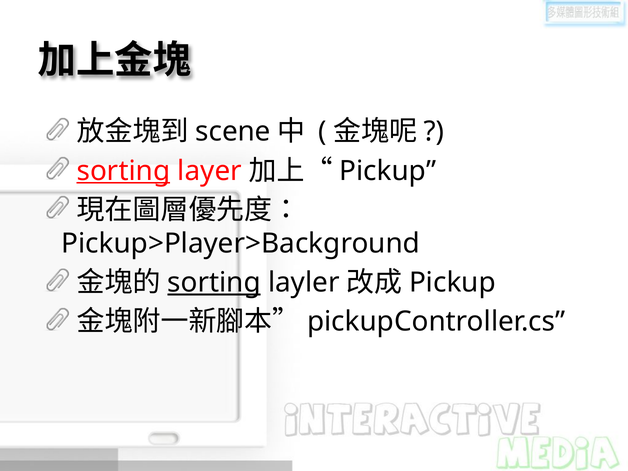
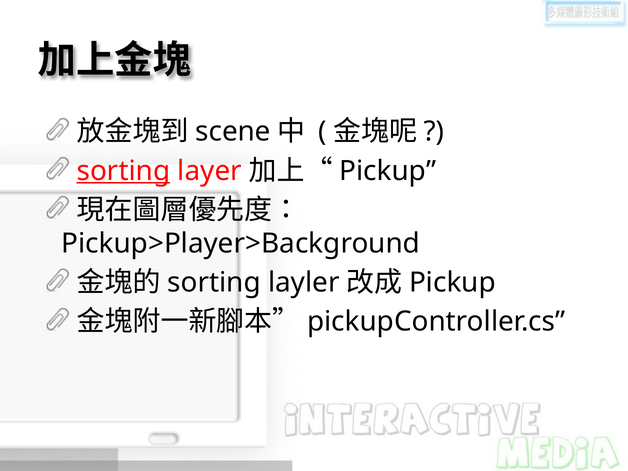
sorting at (214, 283) underline: present -> none
